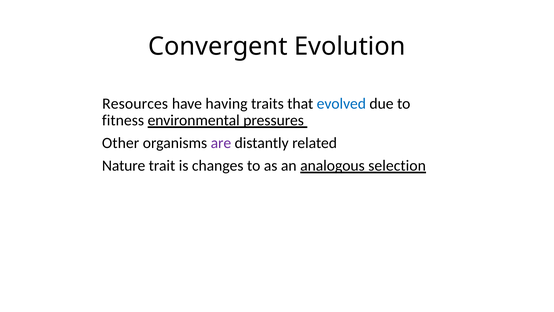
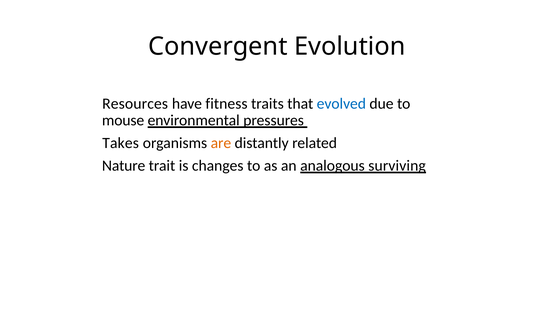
having: having -> fitness
fitness: fitness -> mouse
Other: Other -> Takes
are colour: purple -> orange
selection: selection -> surviving
